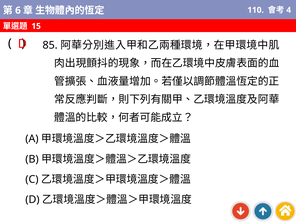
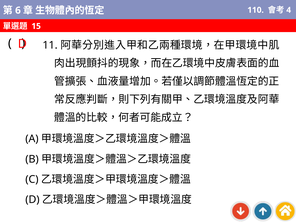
85: 85 -> 11
